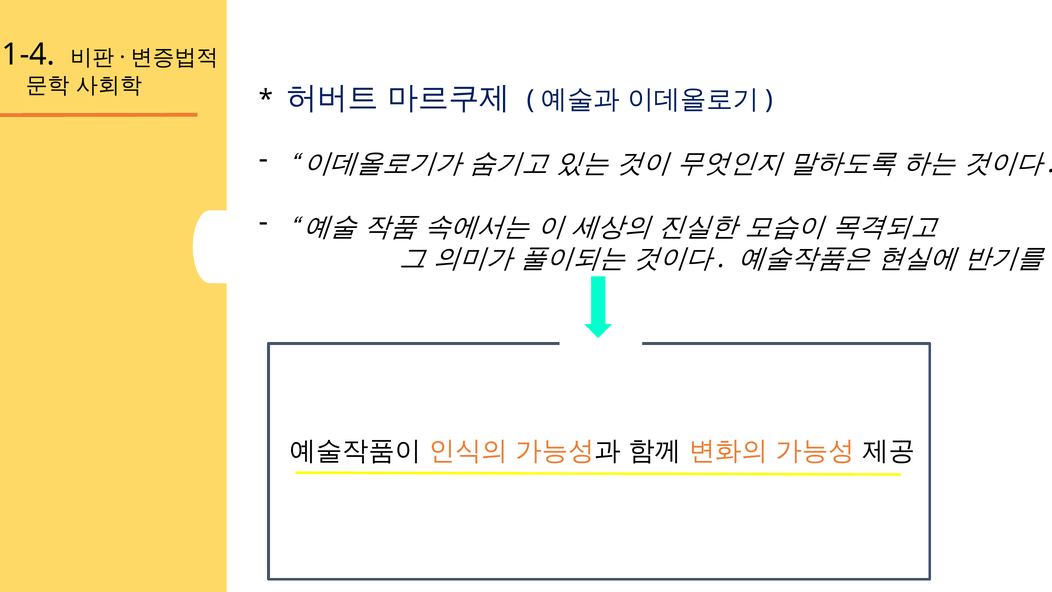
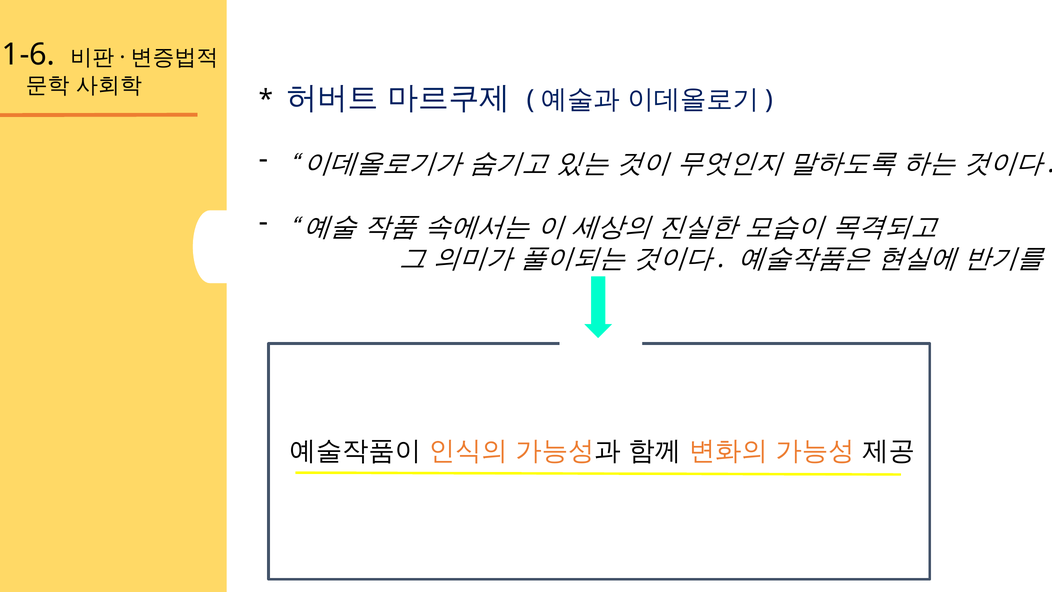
1-4: 1-4 -> 1-6
